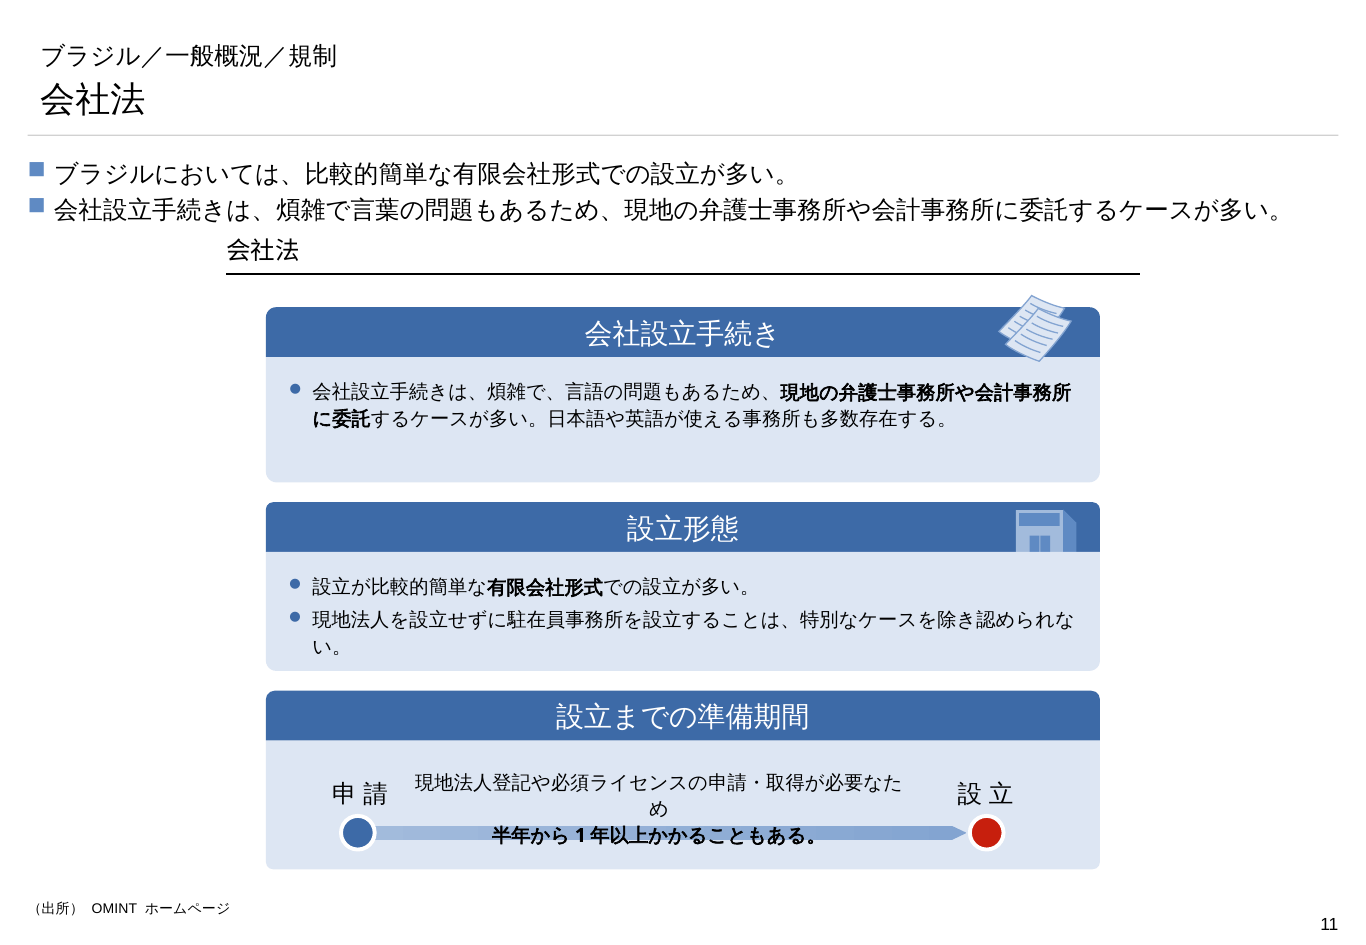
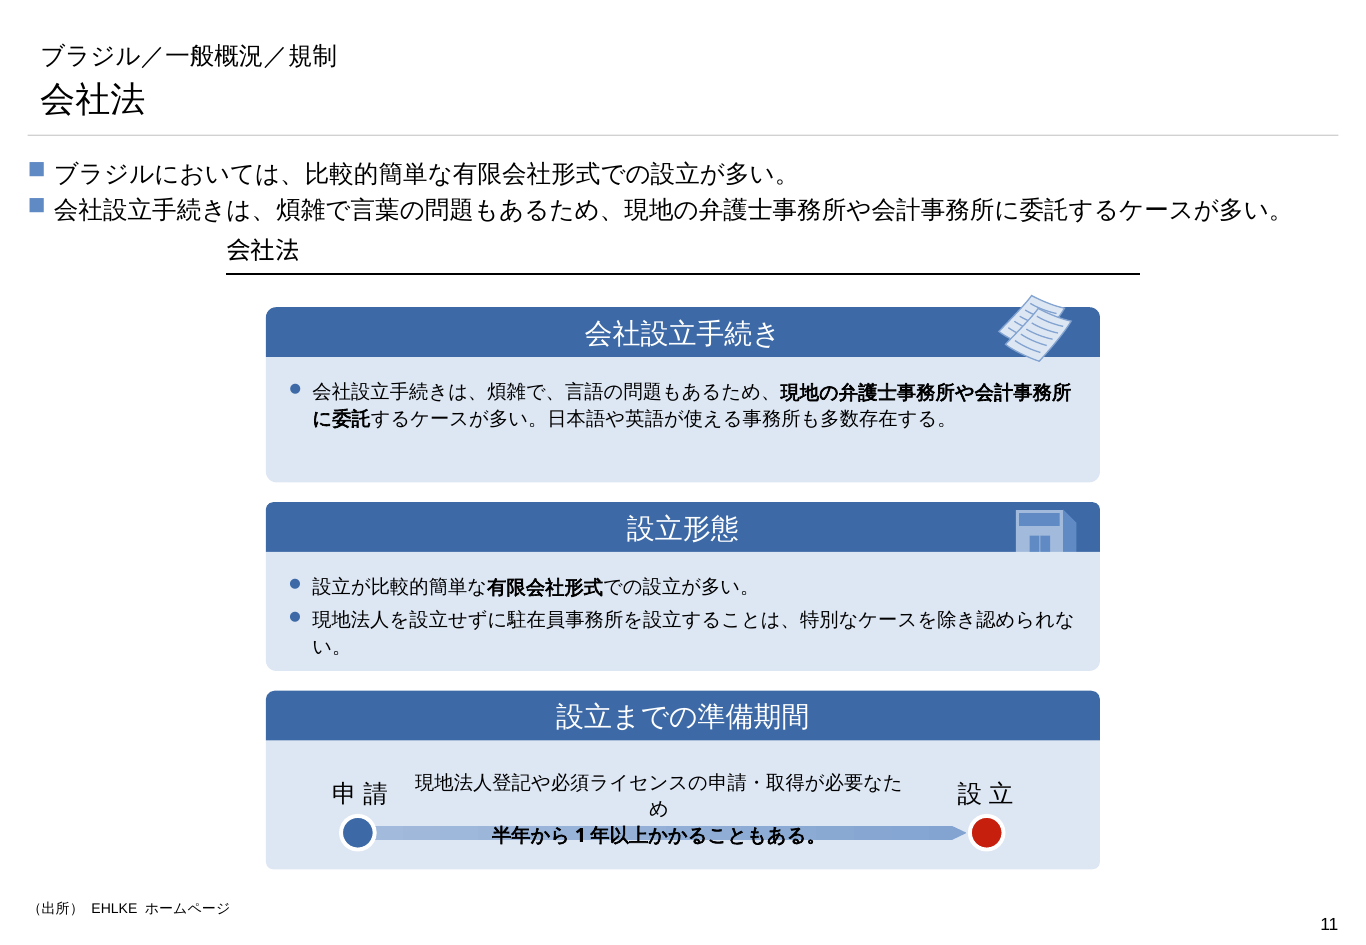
OMINT: OMINT -> EHLKE
